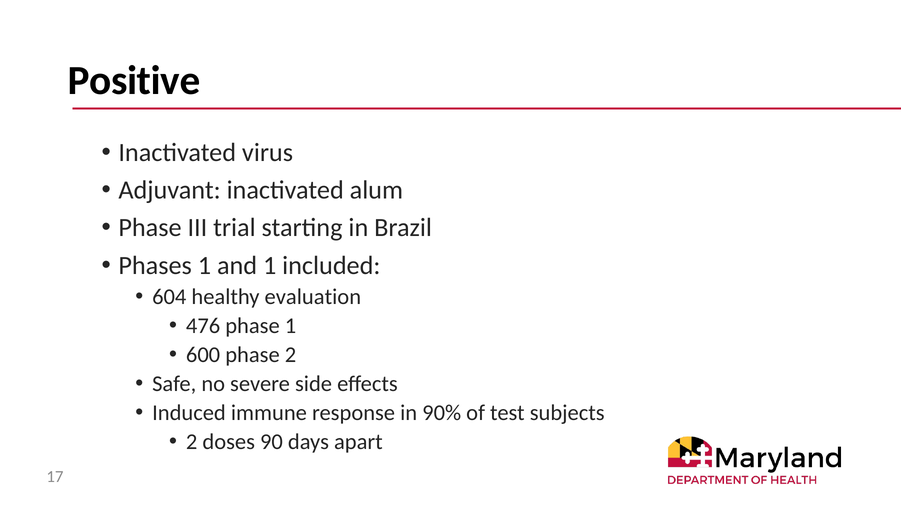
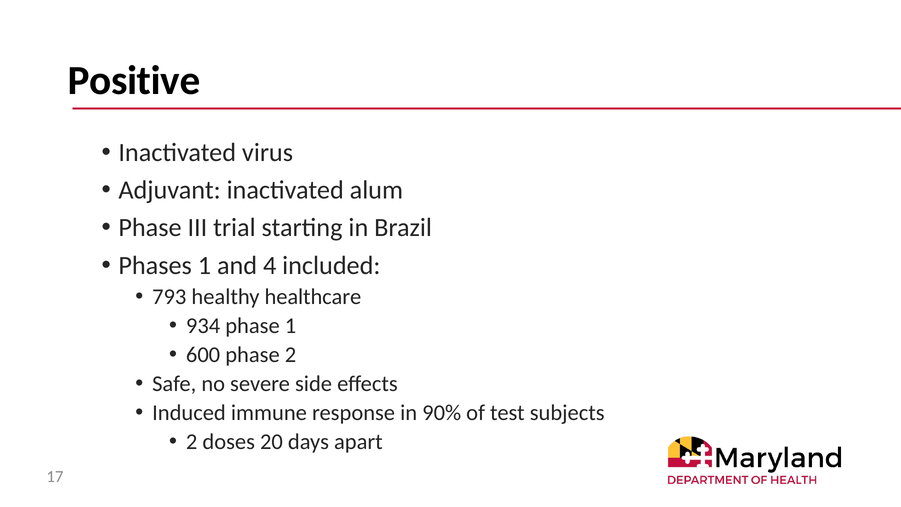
and 1: 1 -> 4
604: 604 -> 793
evaluation: evaluation -> healthcare
476: 476 -> 934
90: 90 -> 20
